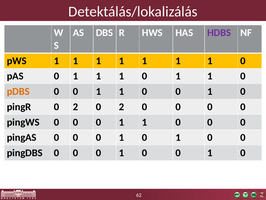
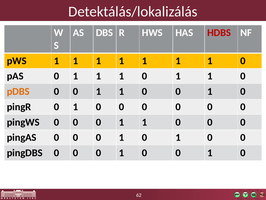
HDBS colour: purple -> red
pingR 0 2: 2 -> 1
2 at (122, 107): 2 -> 0
